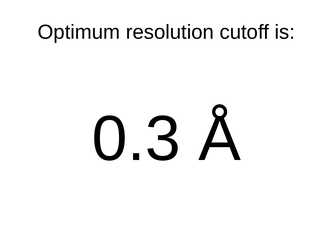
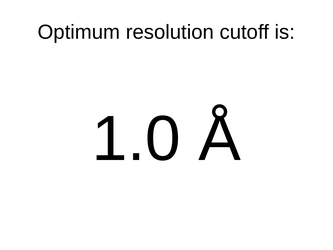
0.3: 0.3 -> 1.0
